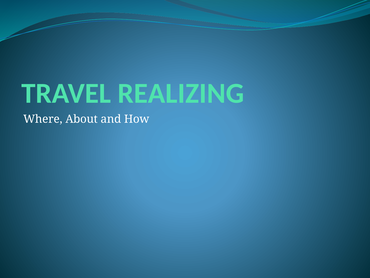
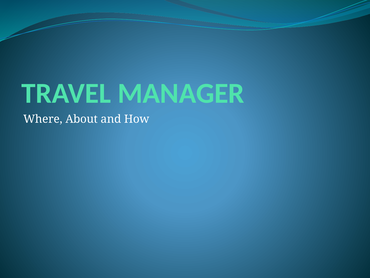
REALIZING: REALIZING -> MANAGER
